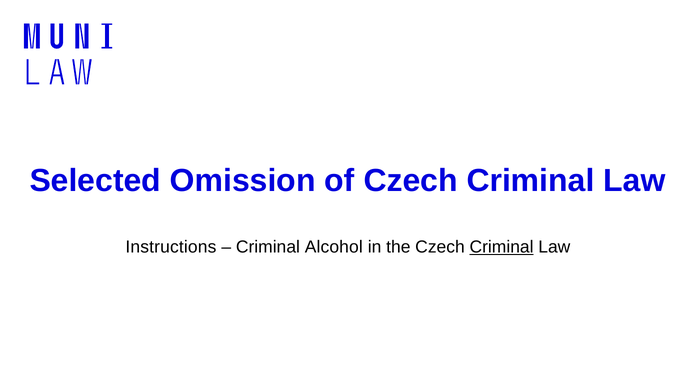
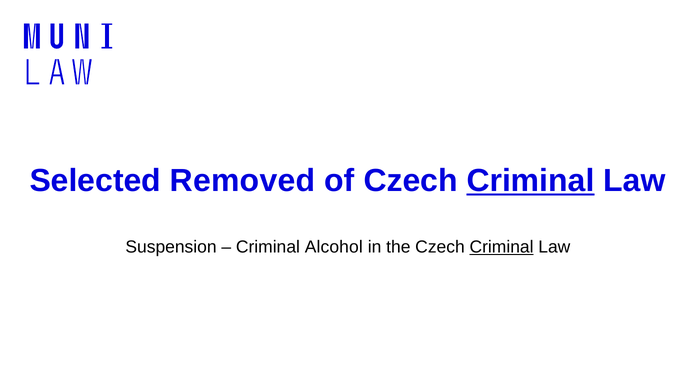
Omission: Omission -> Removed
Criminal at (530, 181) underline: none -> present
Instructions: Instructions -> Suspension
